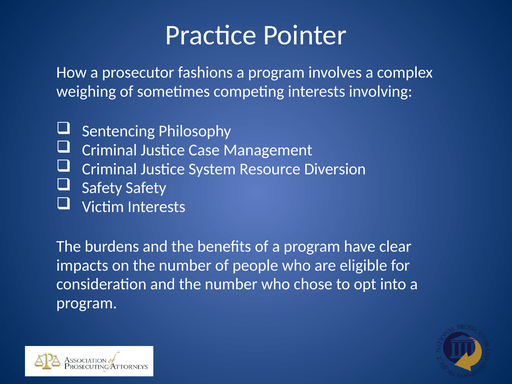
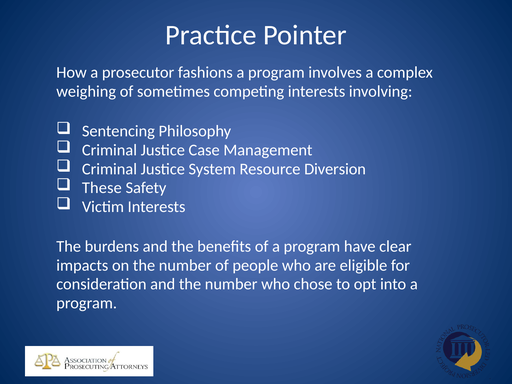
Safety at (102, 188): Safety -> These
